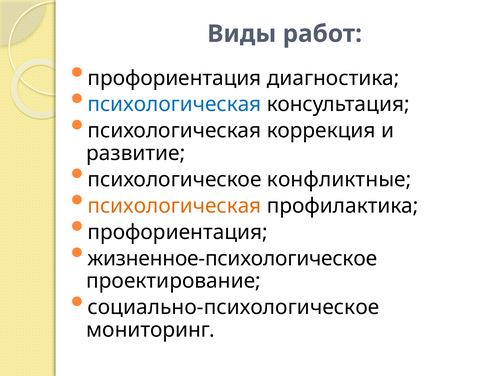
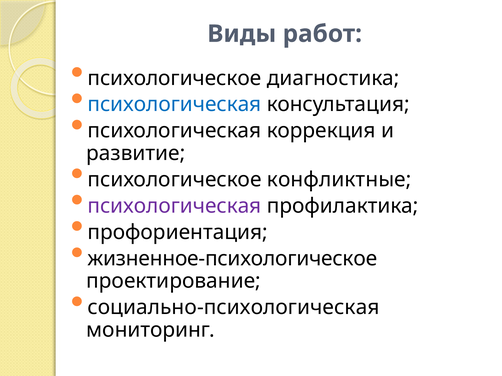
профориентация at (174, 78): профориентация -> психологическое
психологическая at (174, 206) colour: orange -> purple
социально-психологическое: социально-психологическое -> социально-психологическая
